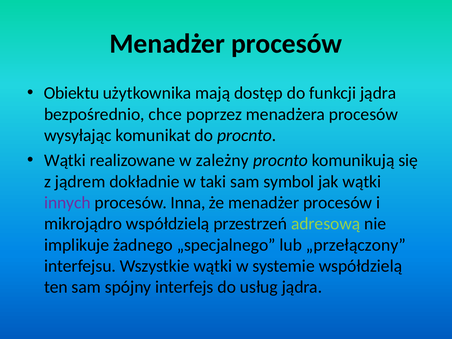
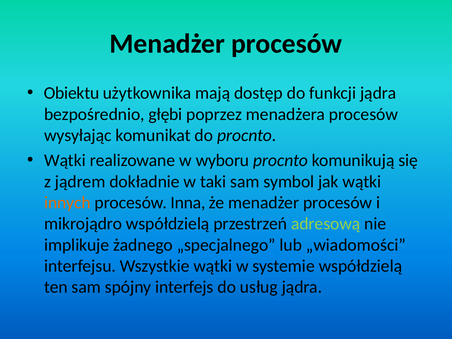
chce: chce -> głębi
zależny: zależny -> wyboru
innych colour: purple -> orange
„przełączony: „przełączony -> „wiadomości
